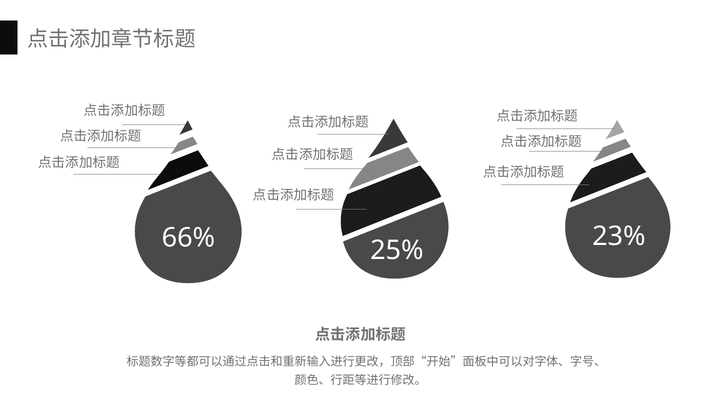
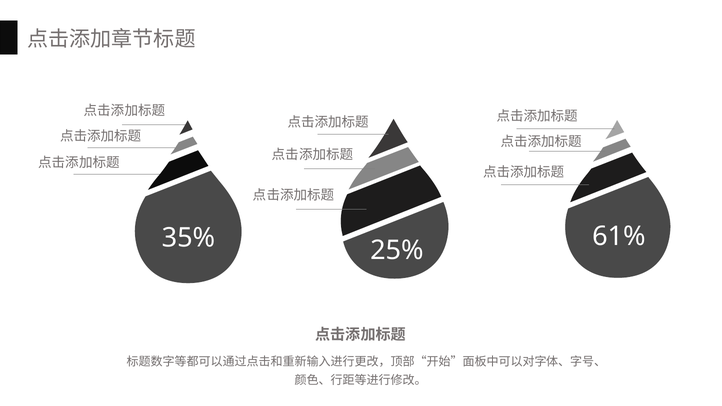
23%: 23% -> 61%
66%: 66% -> 35%
